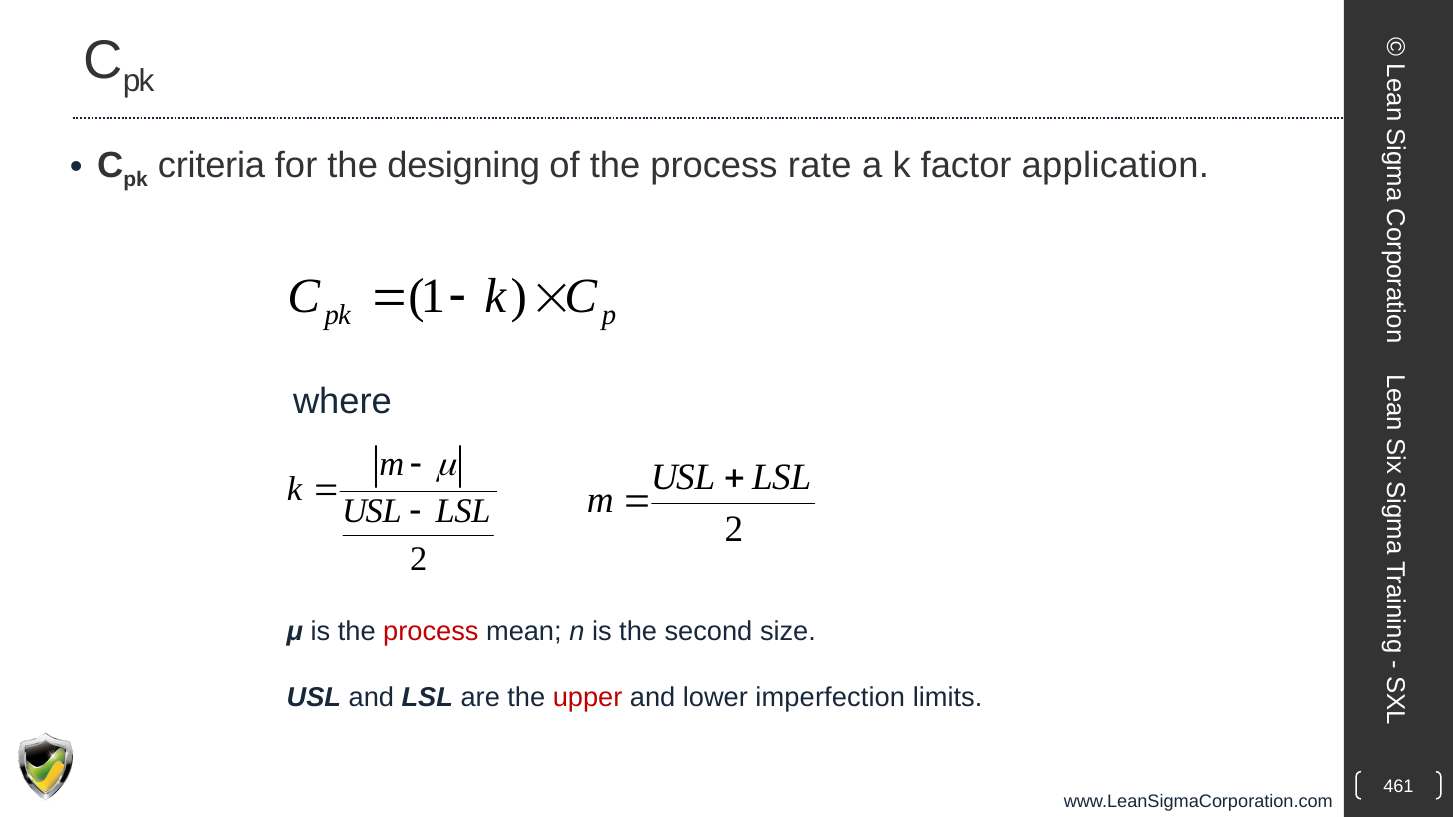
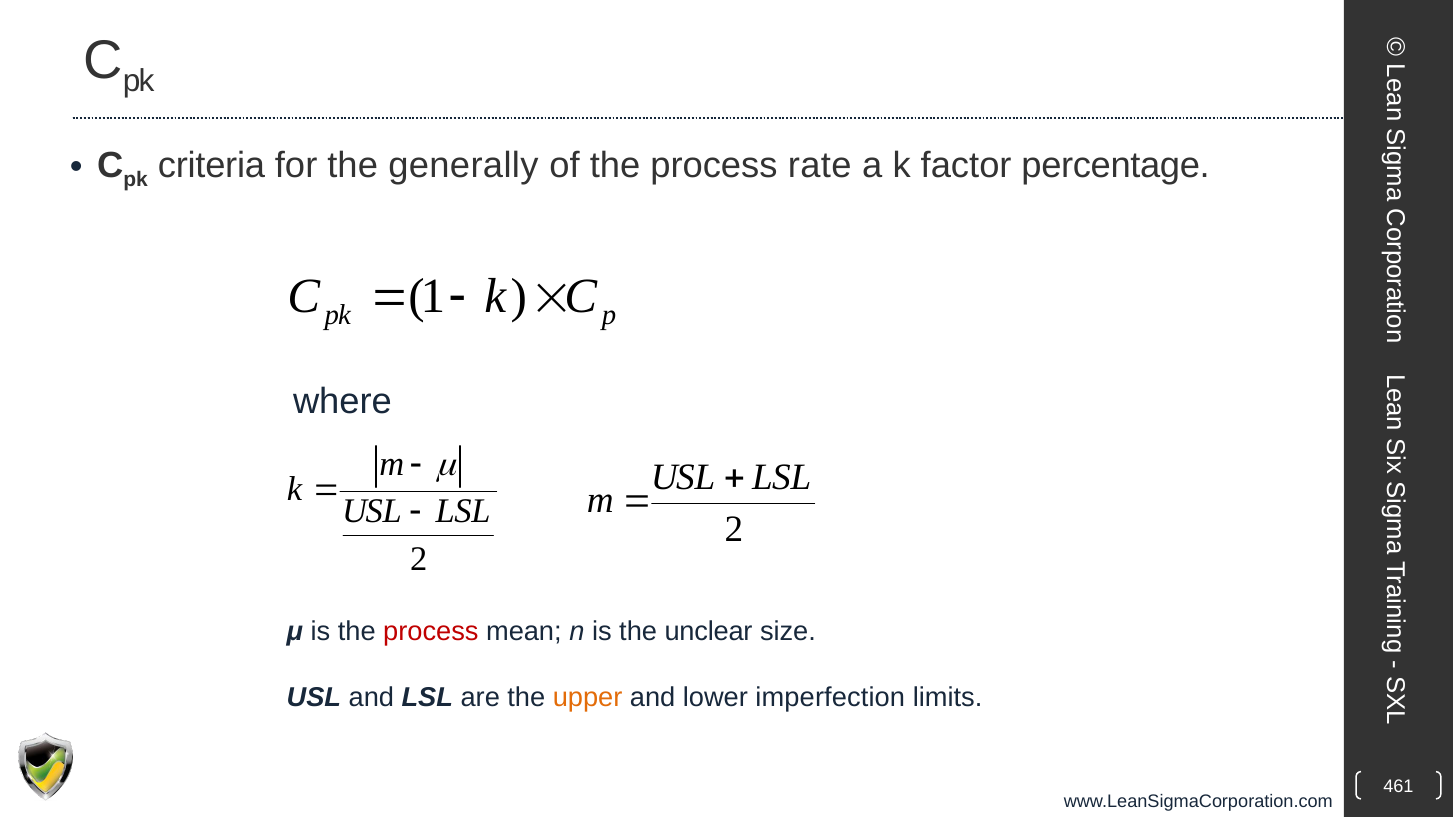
designing: designing -> generally
application: application -> percentage
second: second -> unclear
upper colour: red -> orange
